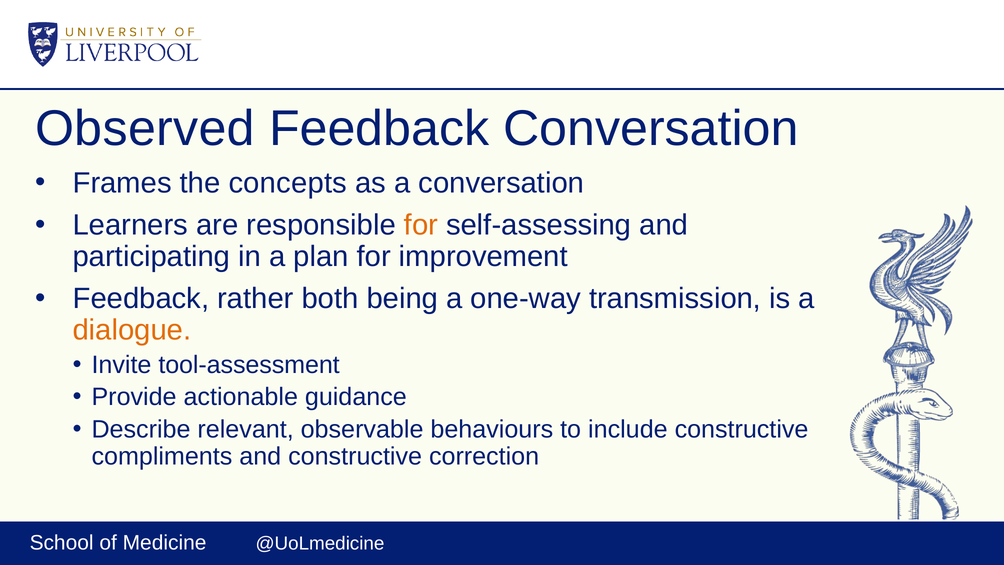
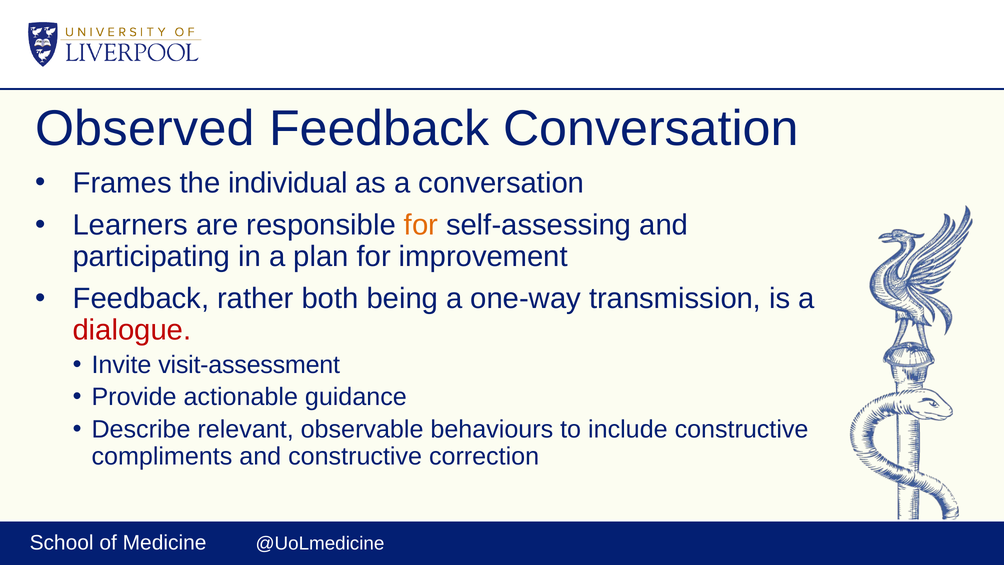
concepts: concepts -> individual
dialogue colour: orange -> red
tool-assessment: tool-assessment -> visit-assessment
